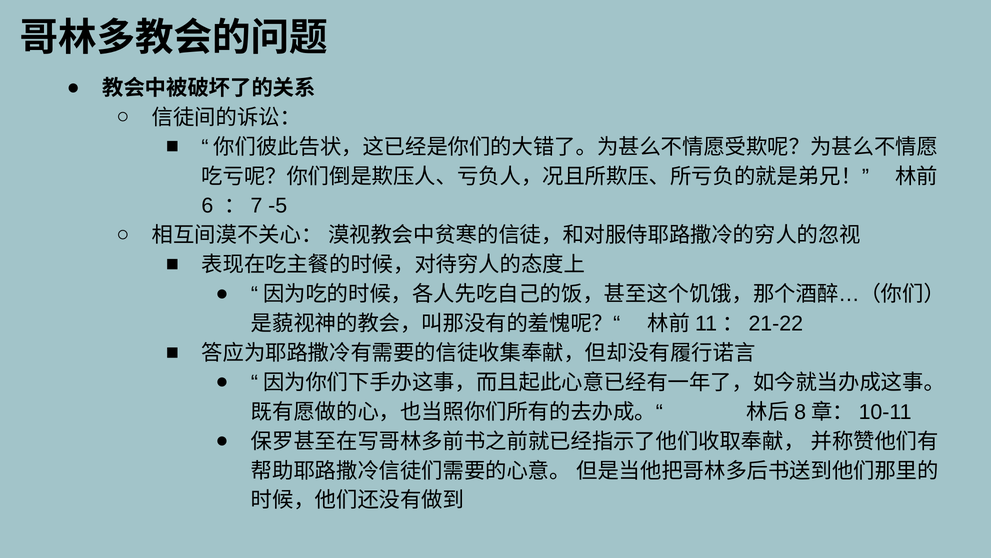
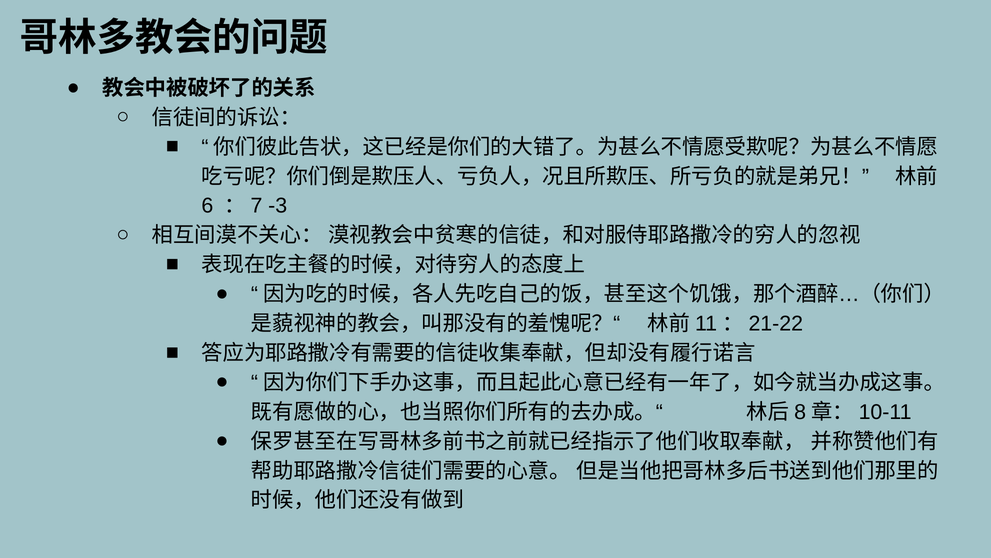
-5: -5 -> -3
